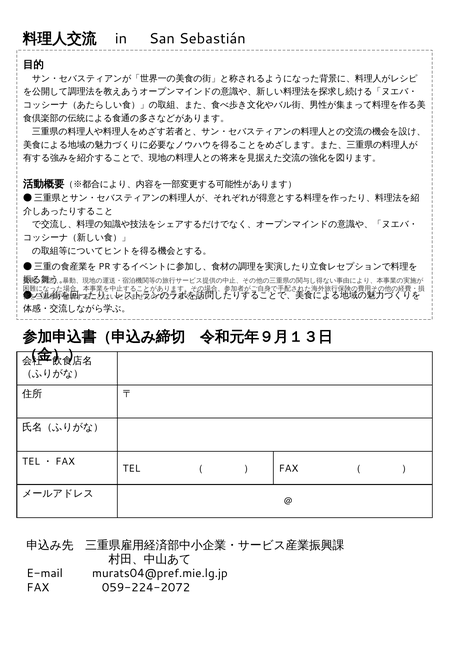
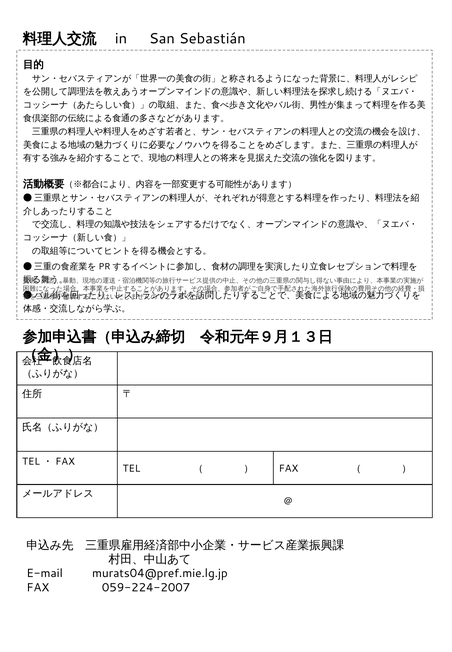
059-224-2072: 059-224-2072 -> 059-224-2007
